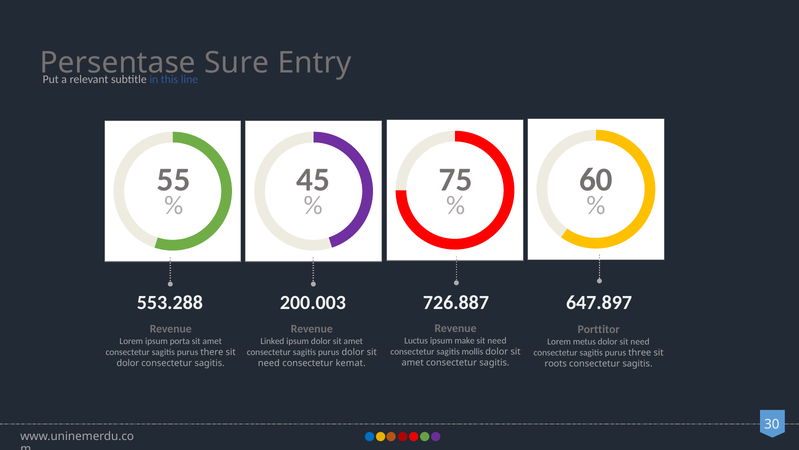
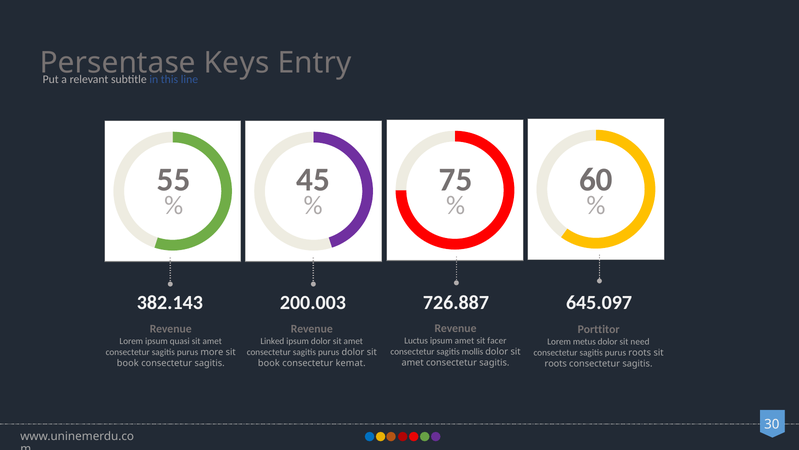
Sure: Sure -> Keys
553.288: 553.288 -> 382.143
647.897: 647.897 -> 645.097
ipsum make: make -> amet
need at (497, 340): need -> facer
porta: porta -> quasi
there: there -> more
purus three: three -> roots
dolor at (128, 363): dolor -> book
need at (269, 363): need -> book
